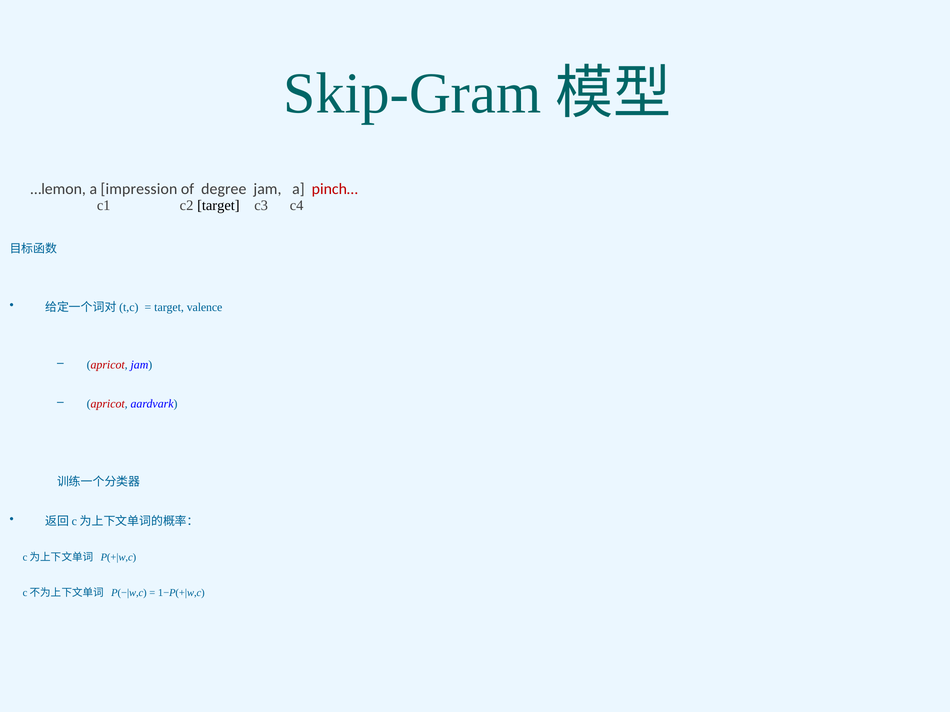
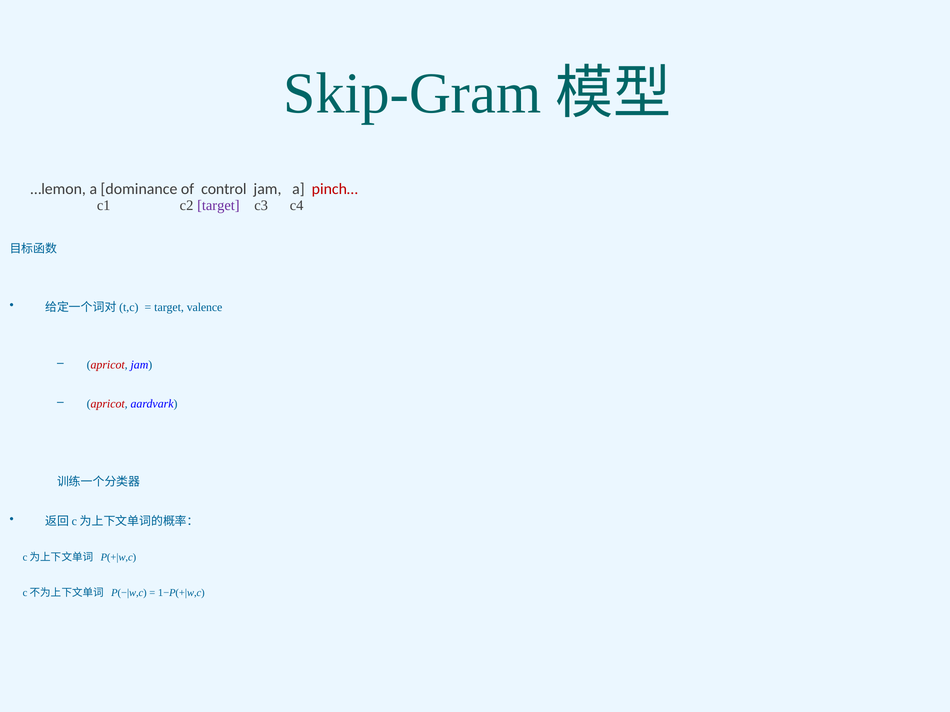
impression: impression -> dominance
degree: degree -> control
target at (218, 205) colour: black -> purple
